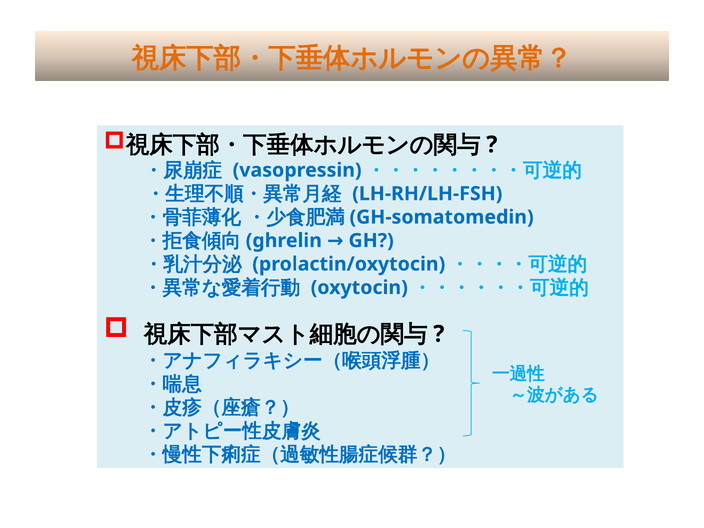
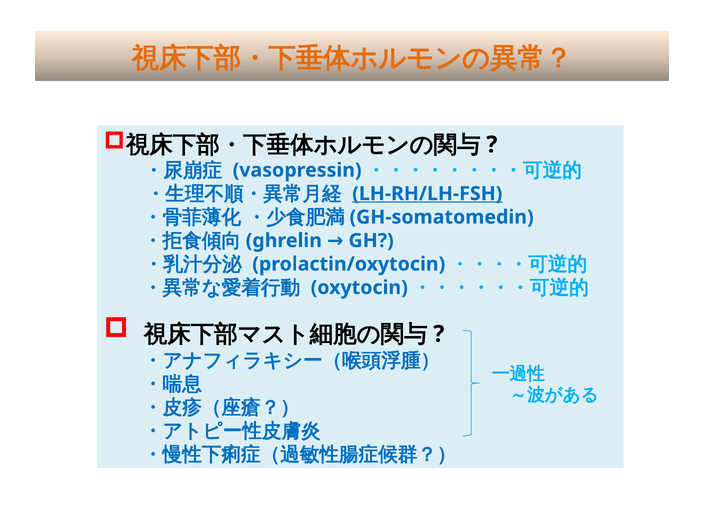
LH-RH/LH-FSH underline: none -> present
